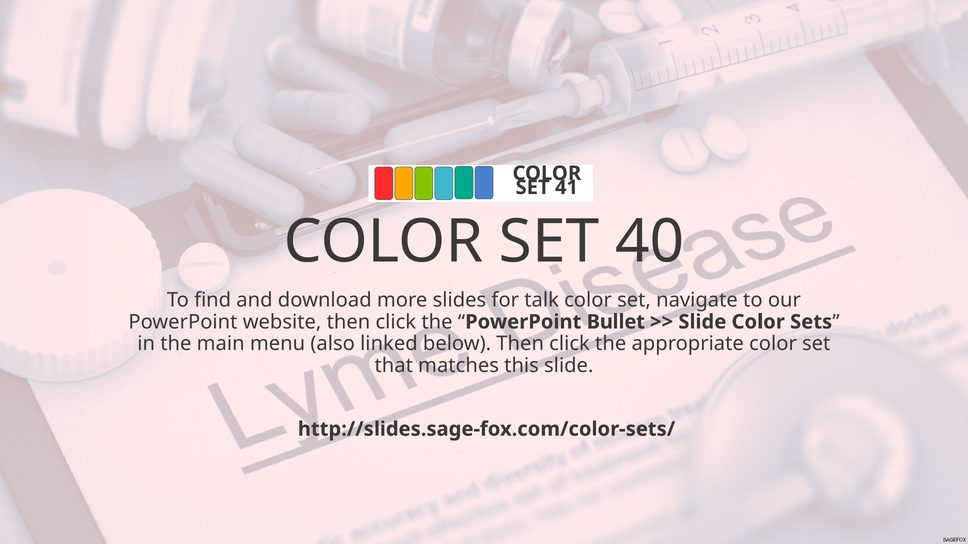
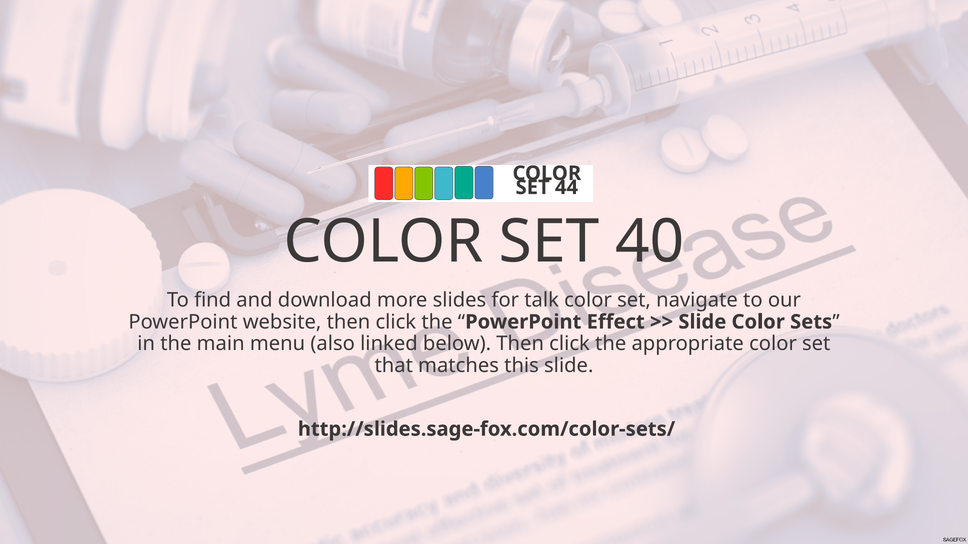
41: 41 -> 44
Bullet: Bullet -> Effect
